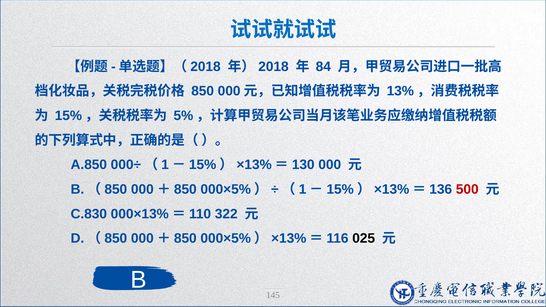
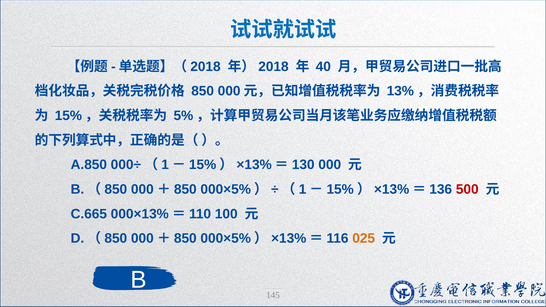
84: 84 -> 40
C.830: C.830 -> C.665
322: 322 -> 100
025 colour: black -> orange
